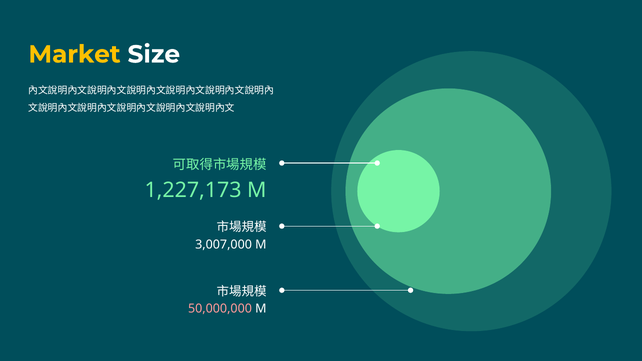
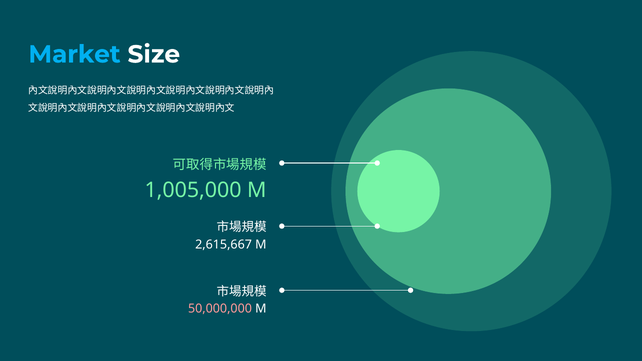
Market colour: yellow -> light blue
1,227,173: 1,227,173 -> 1,005,000
3,007,000: 3,007,000 -> 2,615,667
